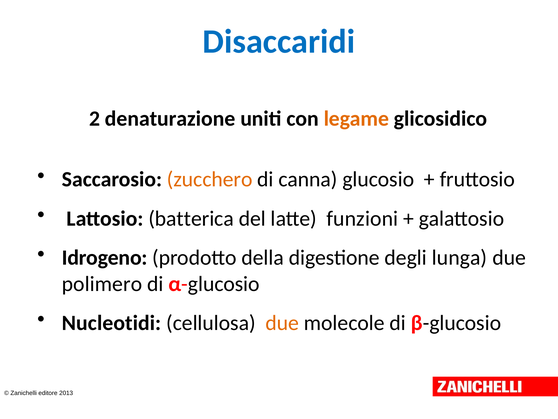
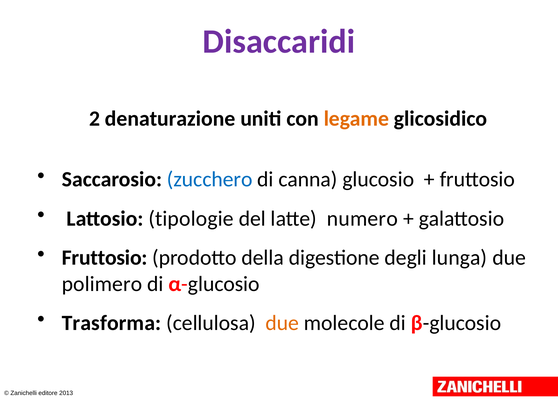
Disaccaridi colour: blue -> purple
zucchero colour: orange -> blue
batterica: batterica -> tipologie
funzioni: funzioni -> numero
Idrogeno at (105, 257): Idrogeno -> Fruttosio
Nucleotidi: Nucleotidi -> Trasforma
